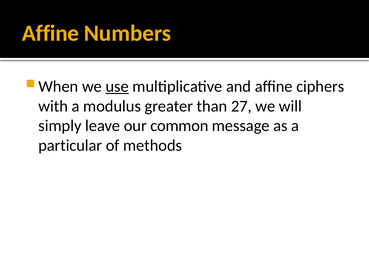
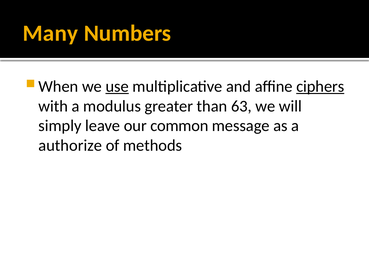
Affine at (50, 33): Affine -> Many
ciphers underline: none -> present
27: 27 -> 63
particular: particular -> authorize
